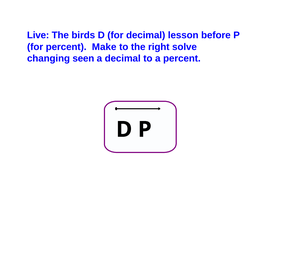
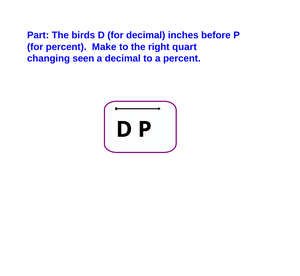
Live: Live -> Part
lesson: lesson -> inches
solve: solve -> quart
